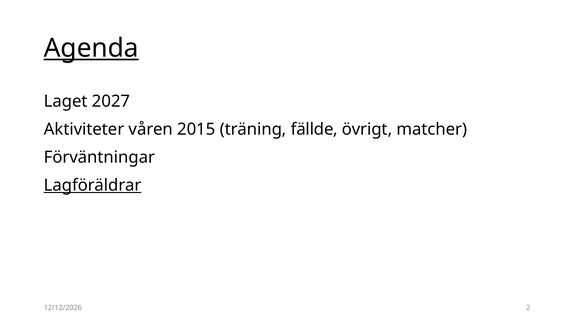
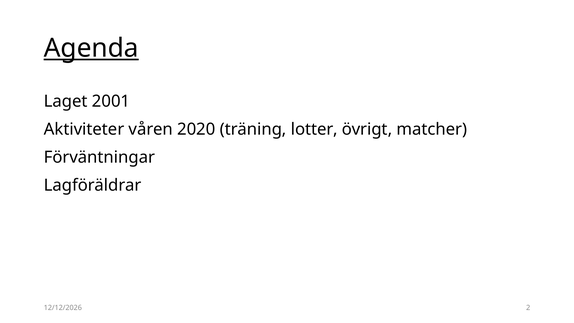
2027: 2027 -> 2001
2015: 2015 -> 2020
fällde: fällde -> lotter
Lagföräldrar underline: present -> none
